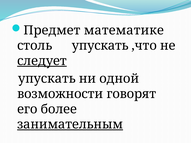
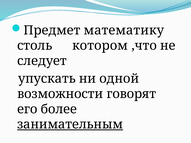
математике: математике -> математику
столь упускать: упускать -> котором
следует underline: present -> none
